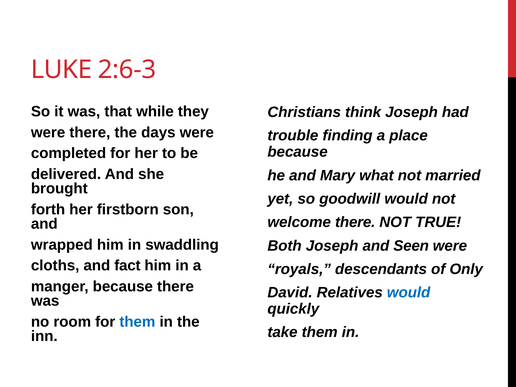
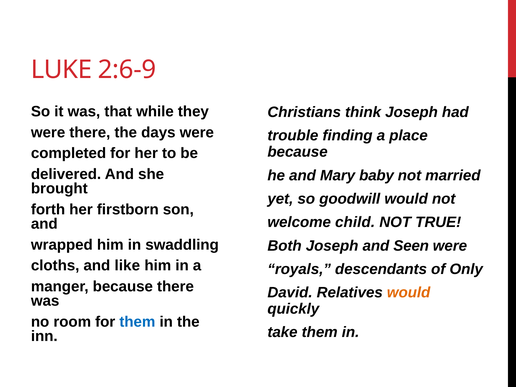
2:6-3: 2:6-3 -> 2:6-9
what: what -> baby
welcome there: there -> child
fact: fact -> like
would at (409, 293) colour: blue -> orange
